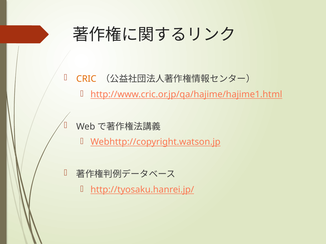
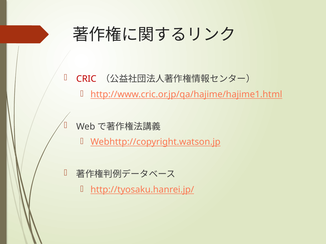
CRIC colour: orange -> red
